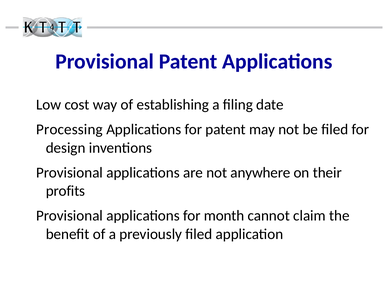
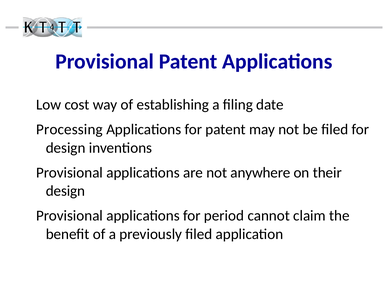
profits at (65, 191): profits -> design
month: month -> period
